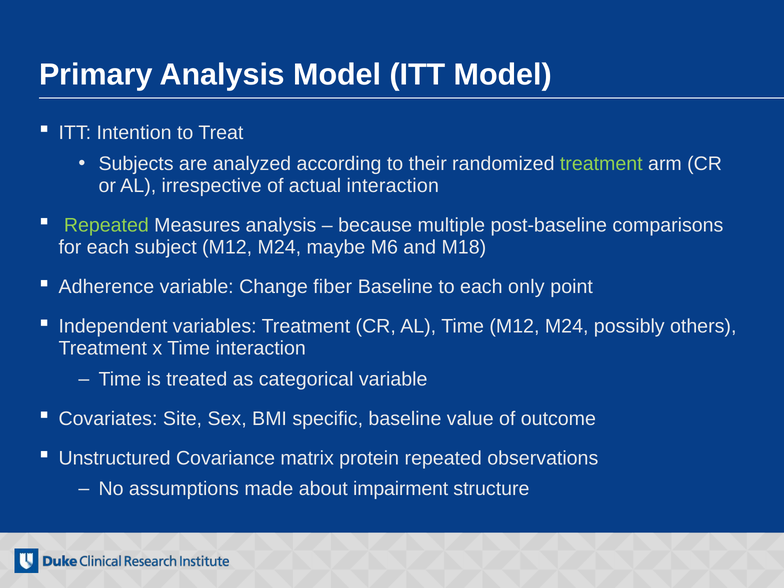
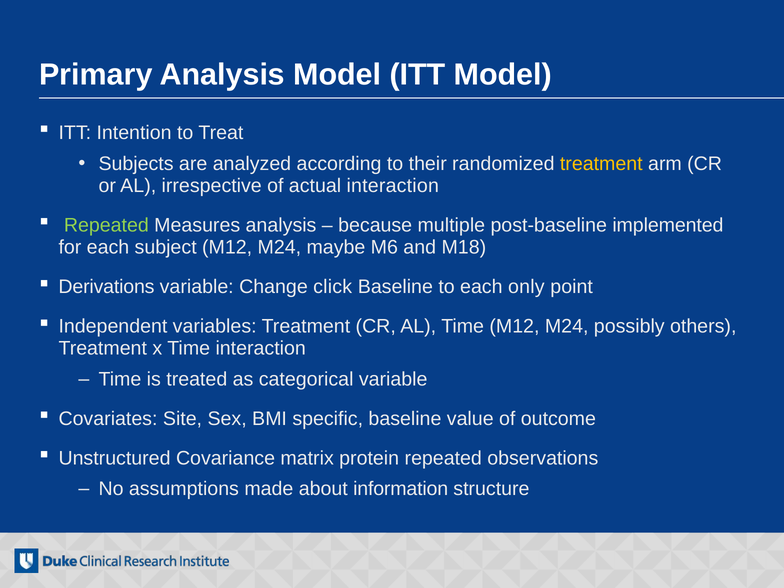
treatment at (601, 164) colour: light green -> yellow
comparisons: comparisons -> implemented
Adherence: Adherence -> Derivations
fiber: fiber -> click
impairment: impairment -> information
